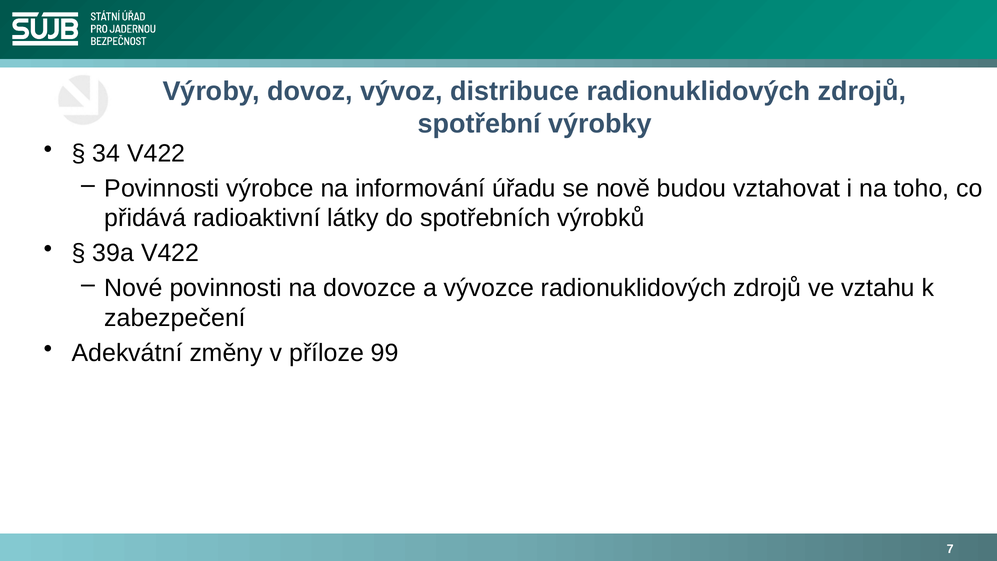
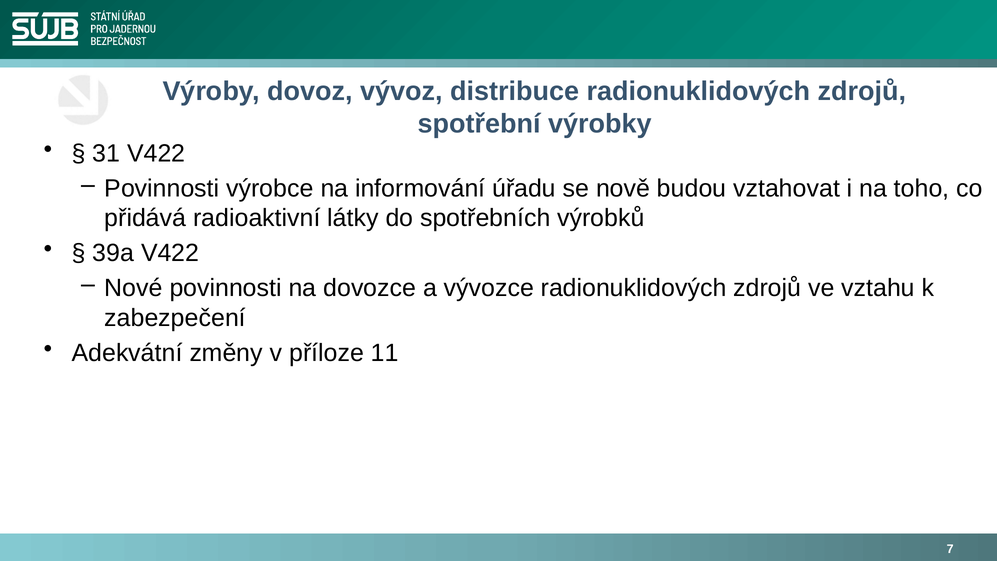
34: 34 -> 31
99: 99 -> 11
